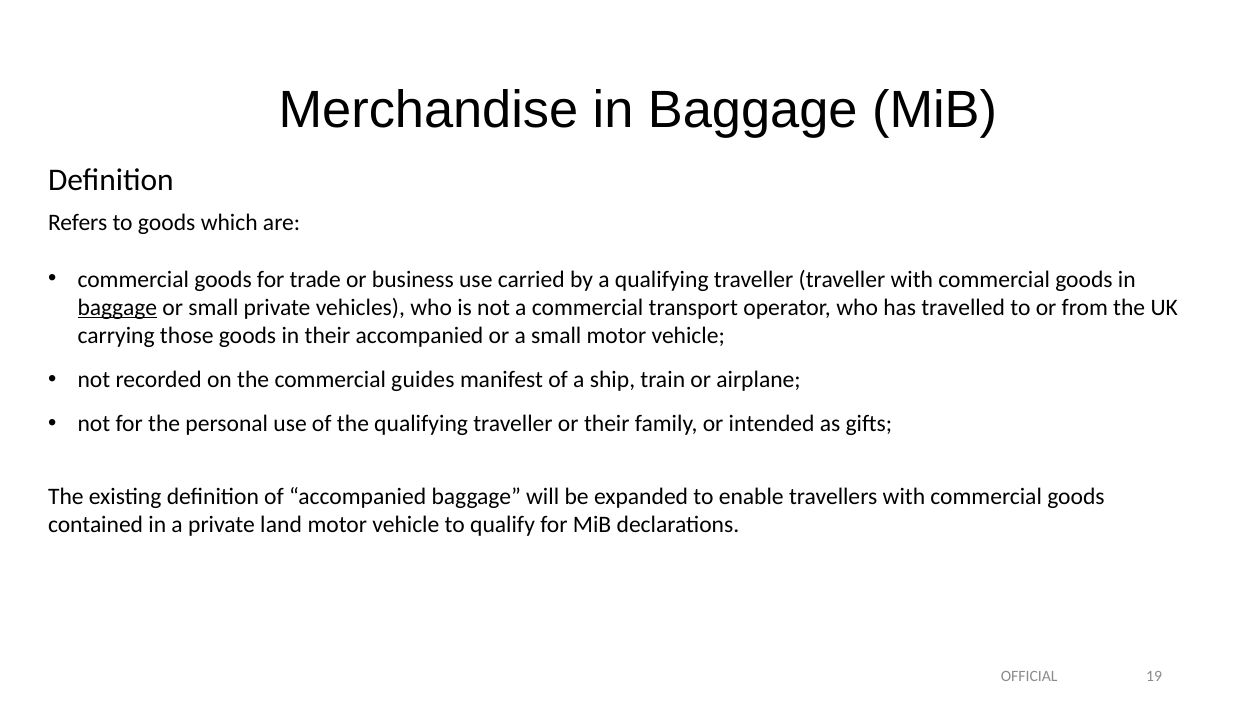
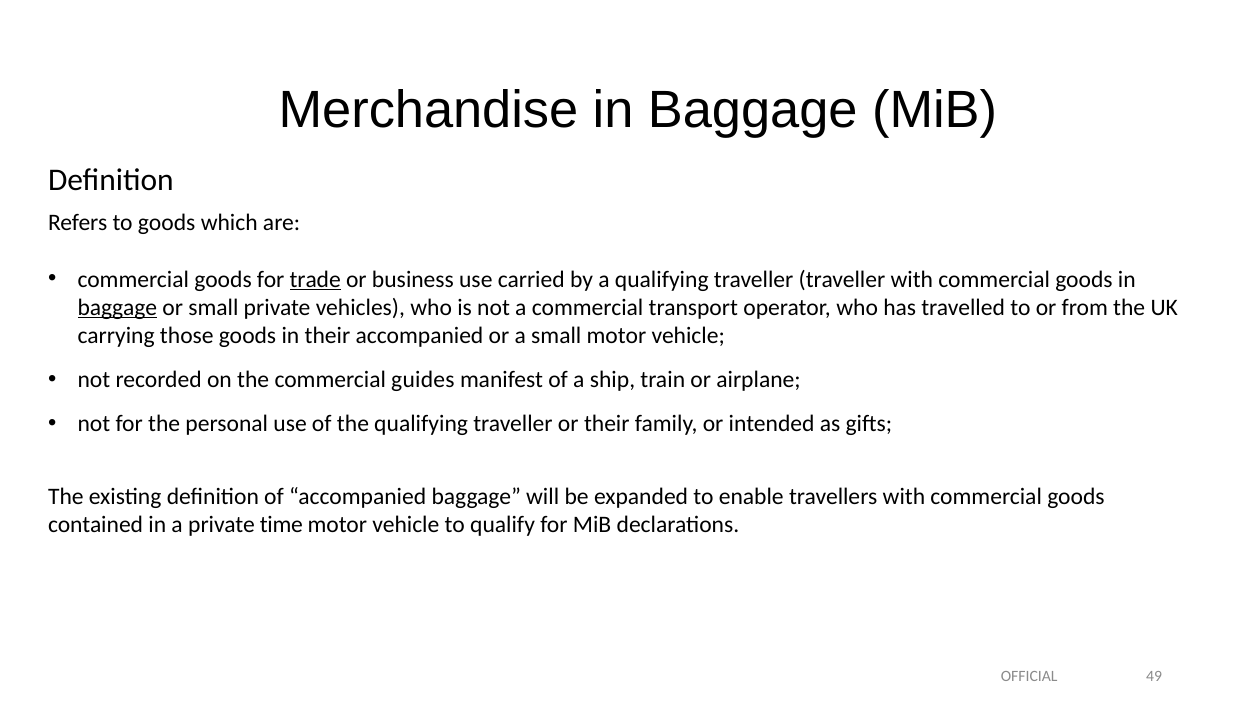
trade underline: none -> present
land: land -> time
19: 19 -> 49
